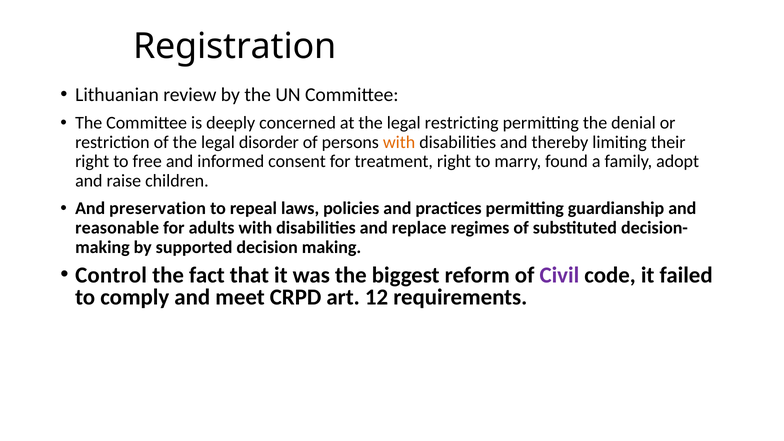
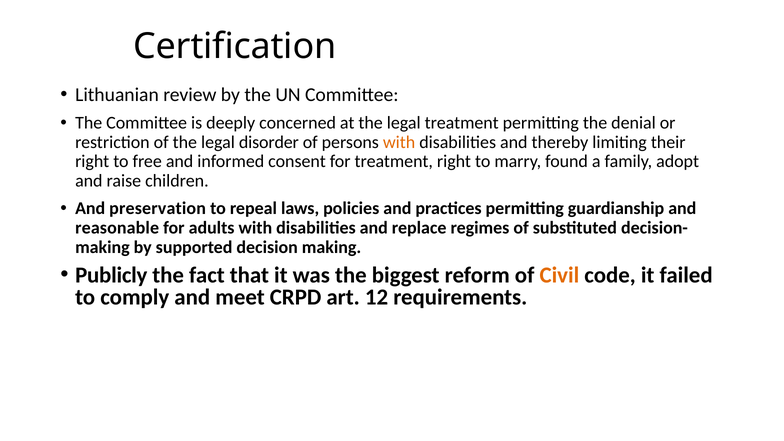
Registration: Registration -> Certification
legal restricting: restricting -> treatment
Control: Control -> Publicly
Civil colour: purple -> orange
